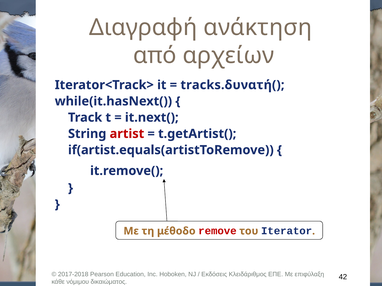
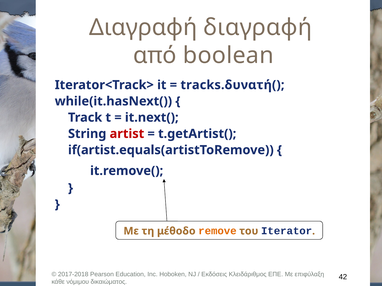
Διαγραφή ανάκτηση: ανάκτηση -> διαγραφή
αρχείων: αρχείων -> boolean
remove colour: red -> orange
